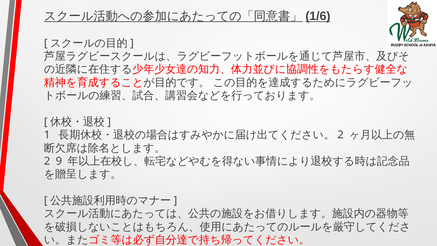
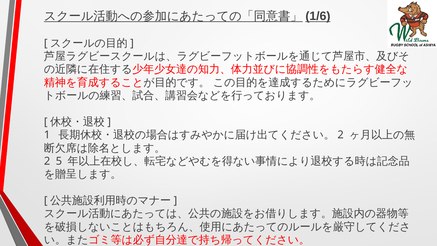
9: 9 -> 5
